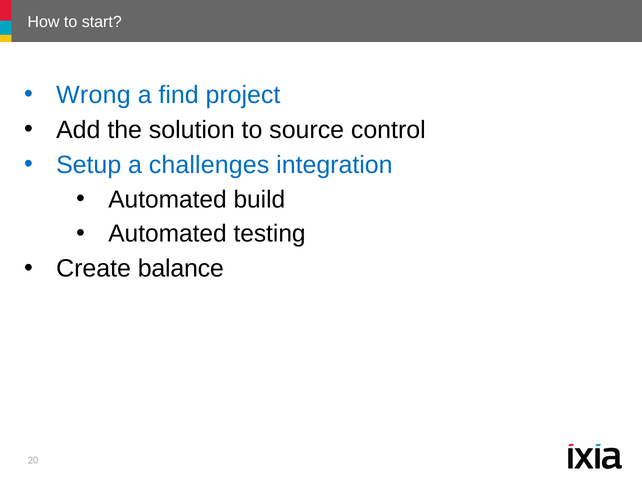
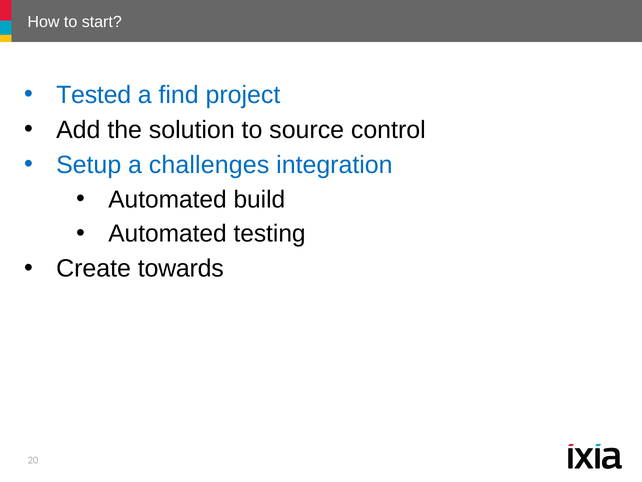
Wrong: Wrong -> Tested
balance: balance -> towards
